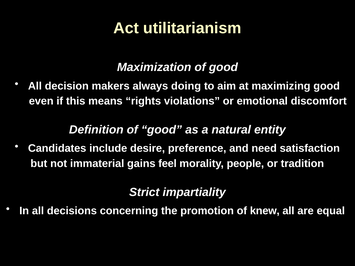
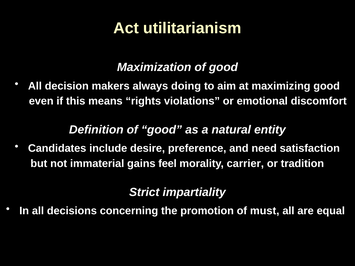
people: people -> carrier
knew: knew -> must
